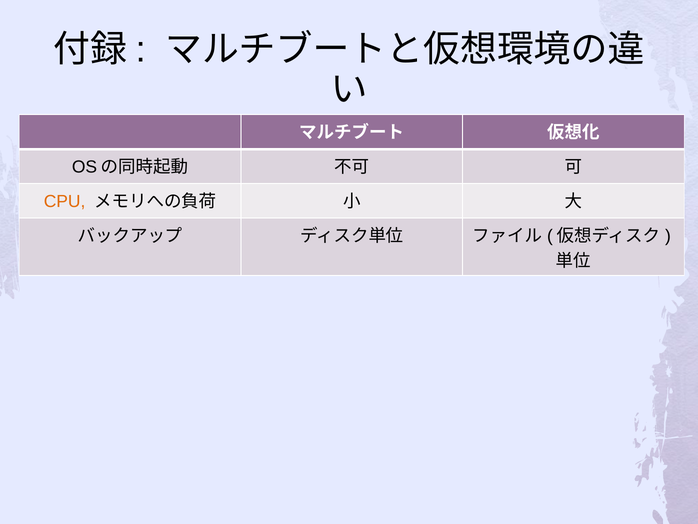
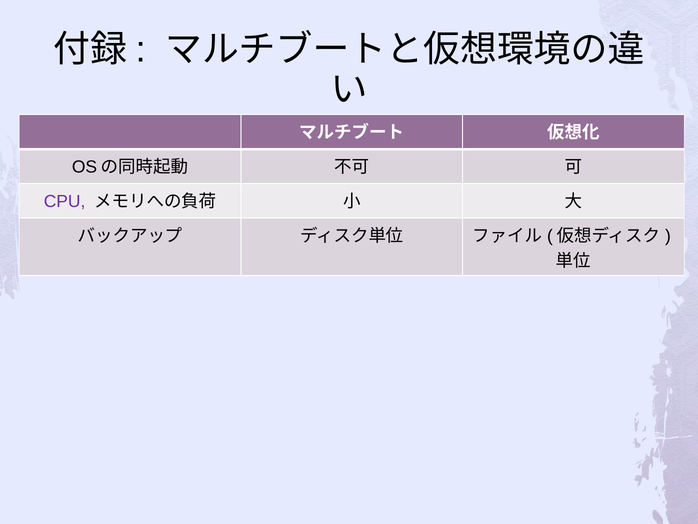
CPU colour: orange -> purple
